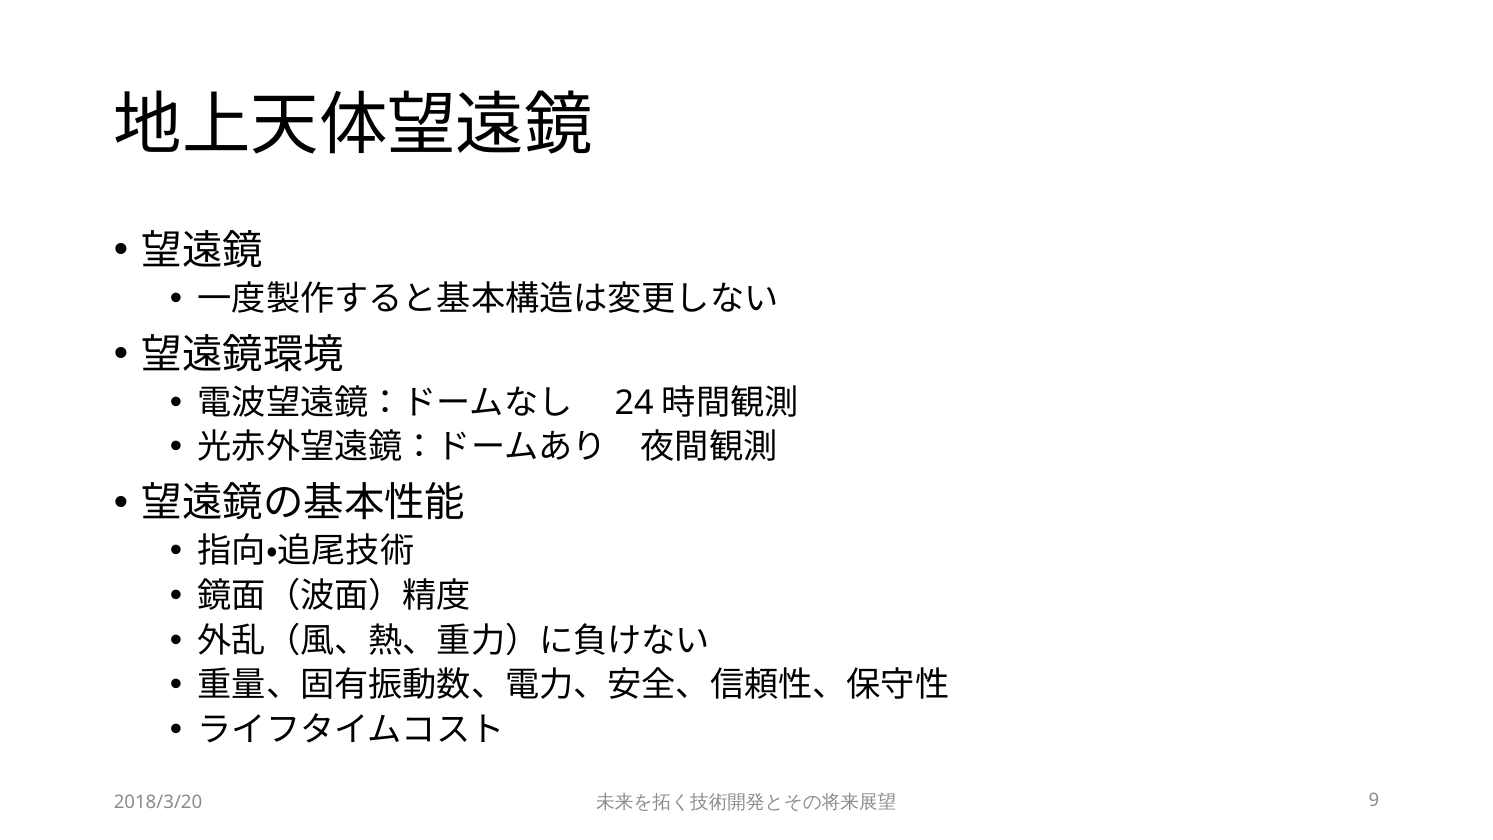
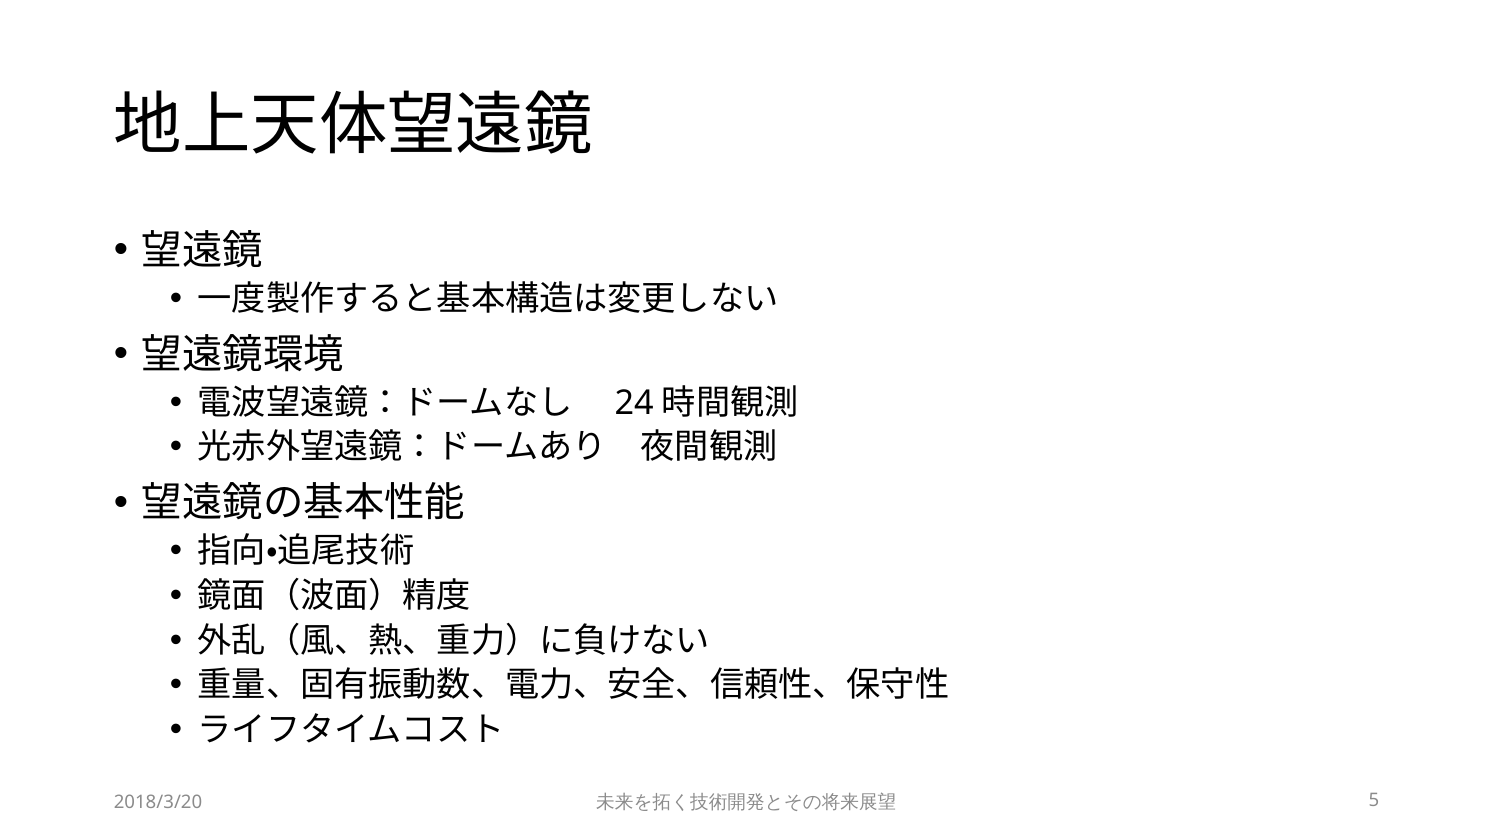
9: 9 -> 5
